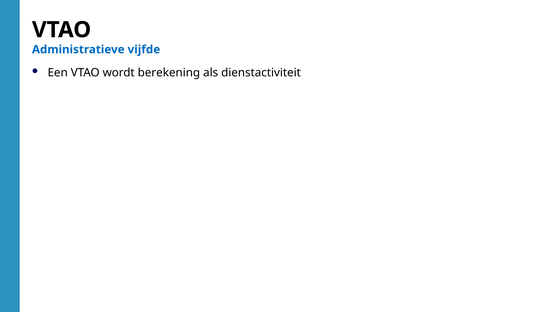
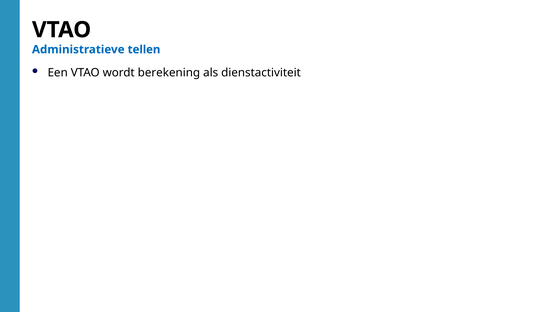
vijfde: vijfde -> tellen
